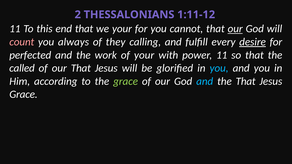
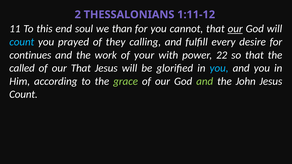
end that: that -> soul
we your: your -> than
count at (22, 42) colour: pink -> light blue
always: always -> prayed
desire underline: present -> none
perfected: perfected -> continues
power 11: 11 -> 22
and at (205, 81) colour: light blue -> light green
the That: That -> John
Grace at (23, 95): Grace -> Count
